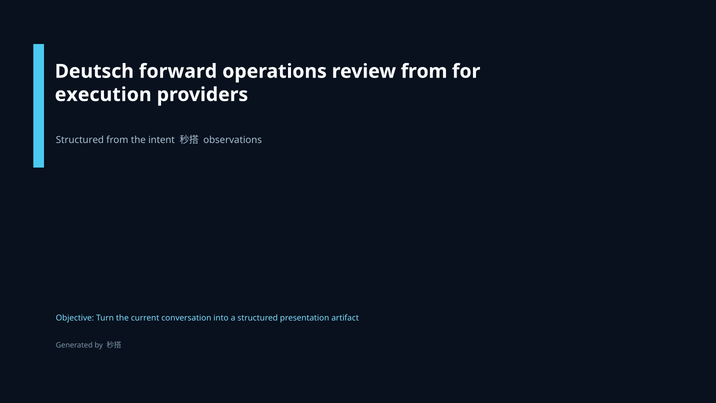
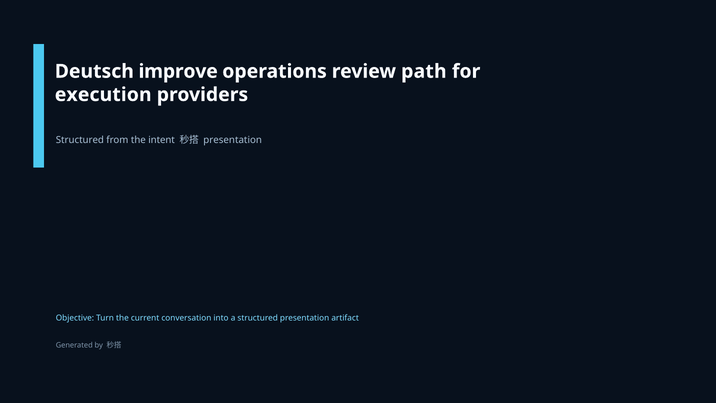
forward: forward -> improve
review from: from -> path
observations at (233, 140): observations -> presentation
